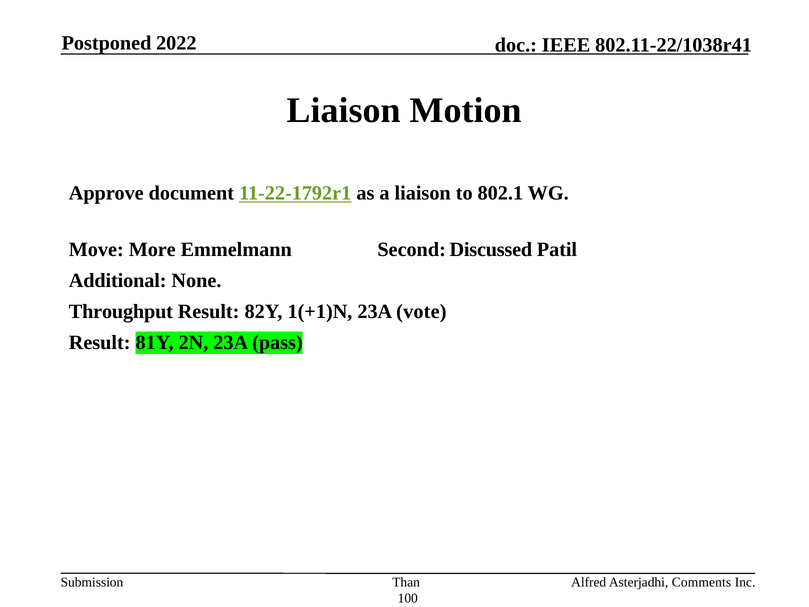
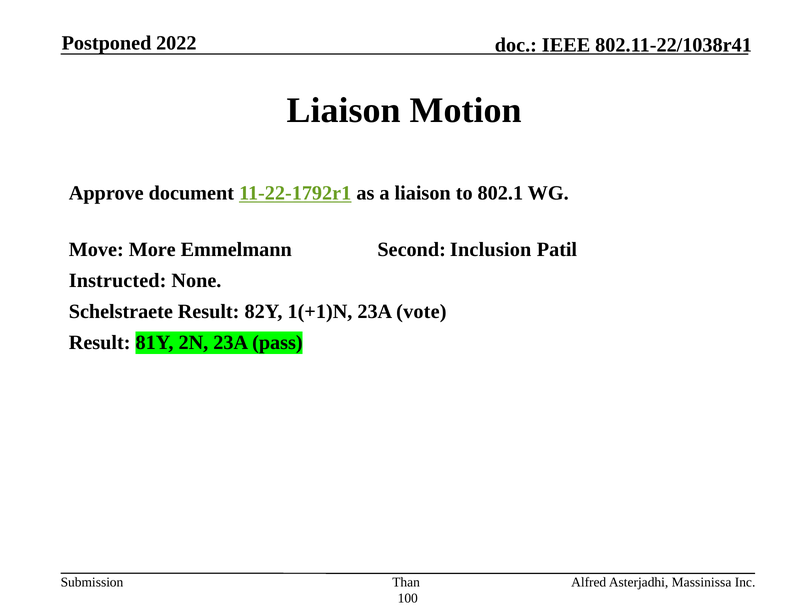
Discussed: Discussed -> Inclusion
Additional: Additional -> Instructed
Throughput: Throughput -> Schelstraete
Comments: Comments -> Massinissa
